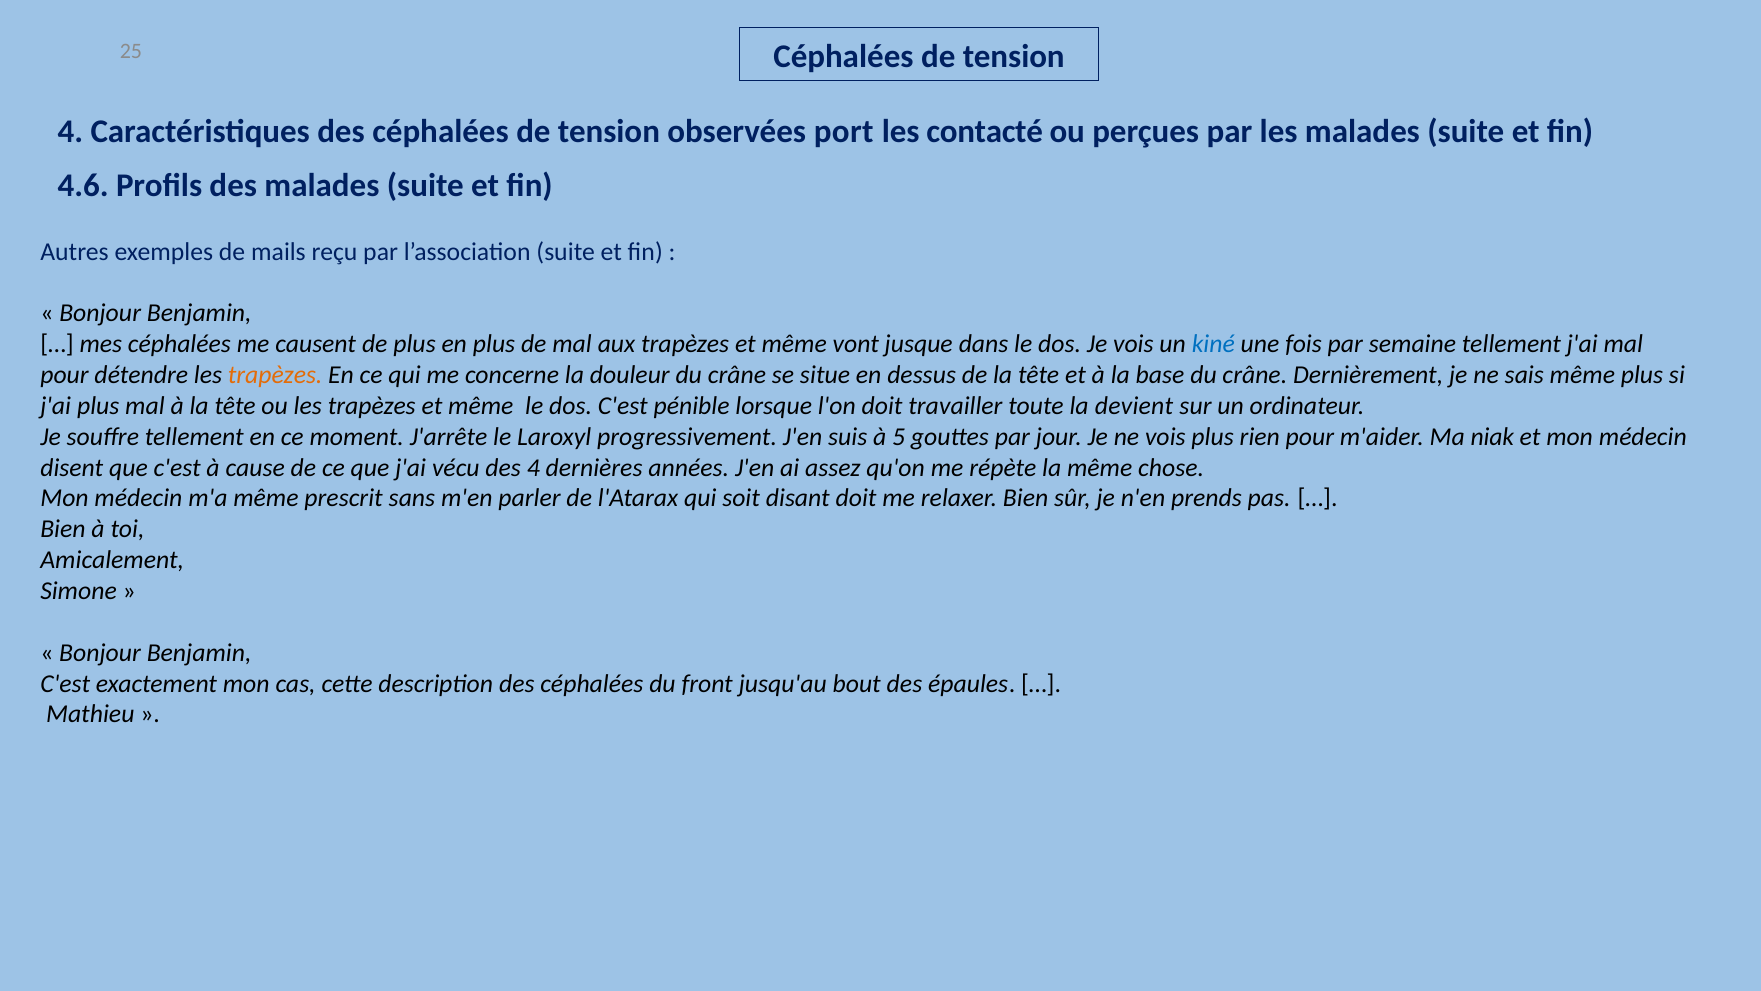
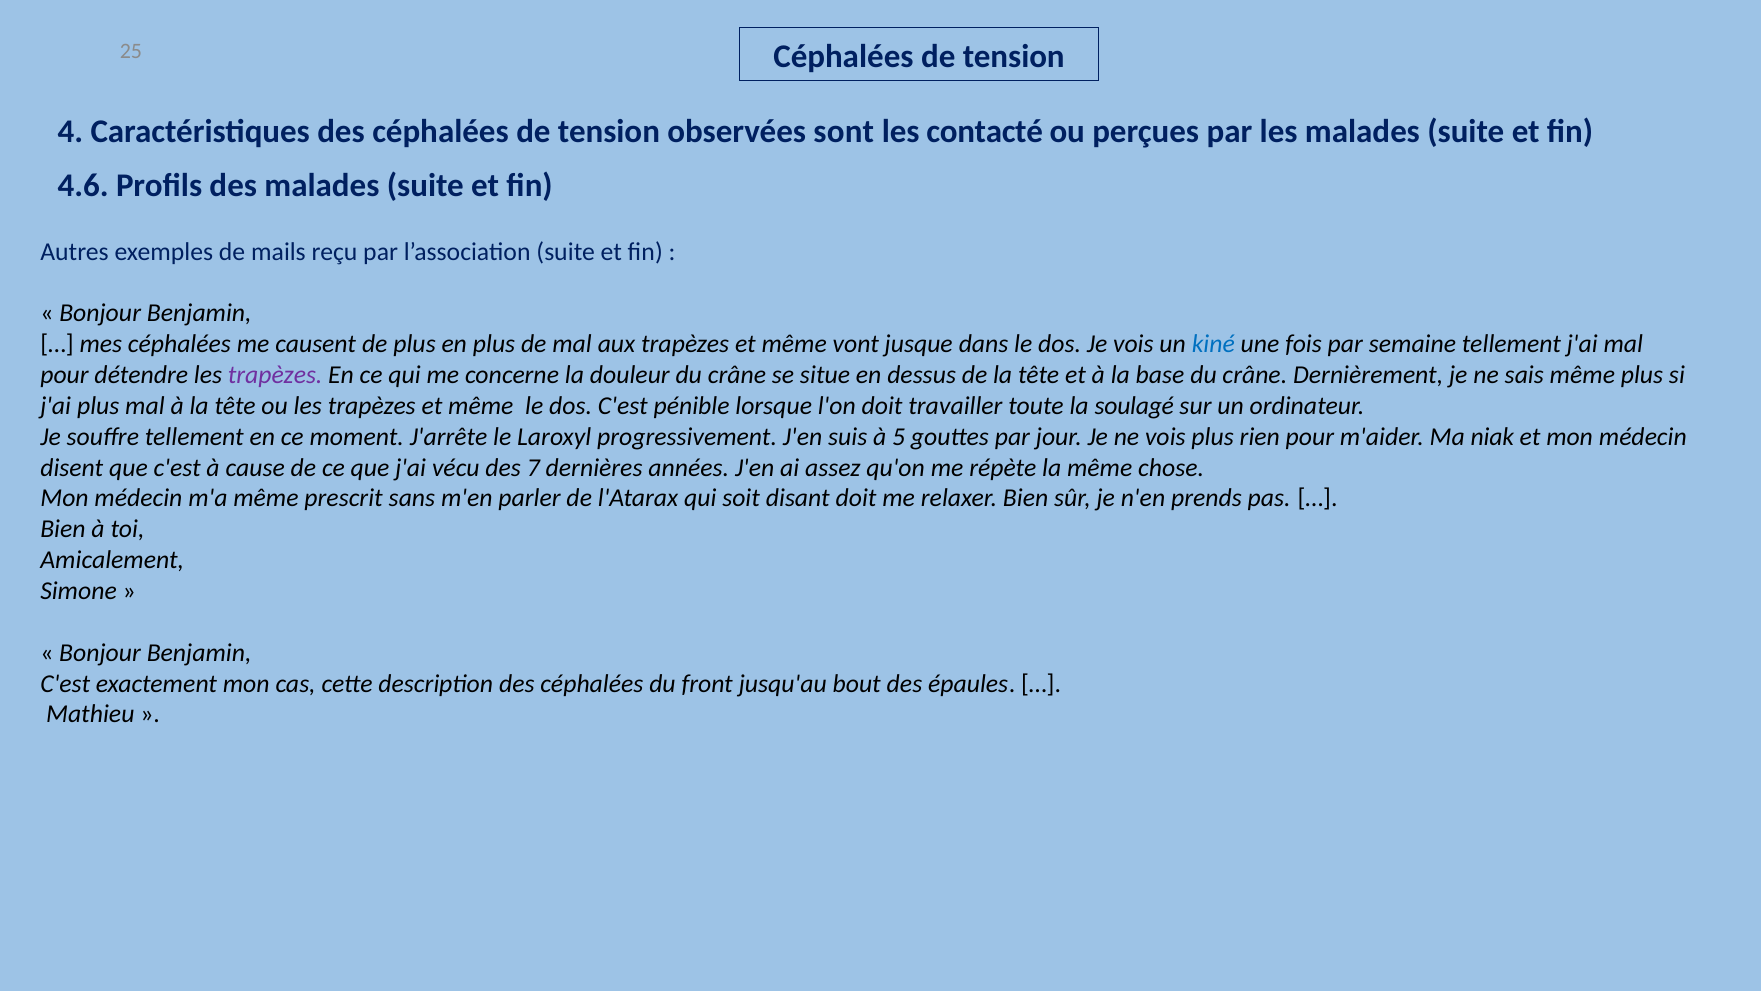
port: port -> sont
trapèzes at (275, 375) colour: orange -> purple
devient: devient -> soulagé
des 4: 4 -> 7
